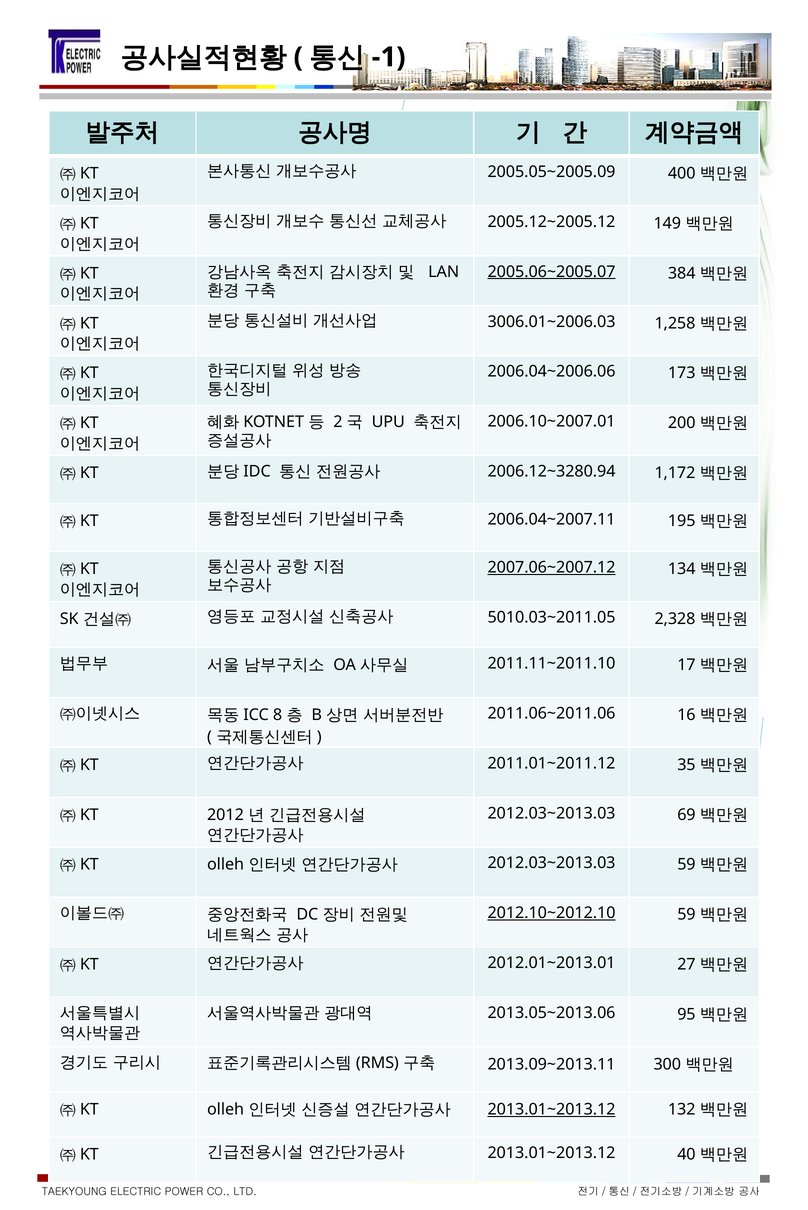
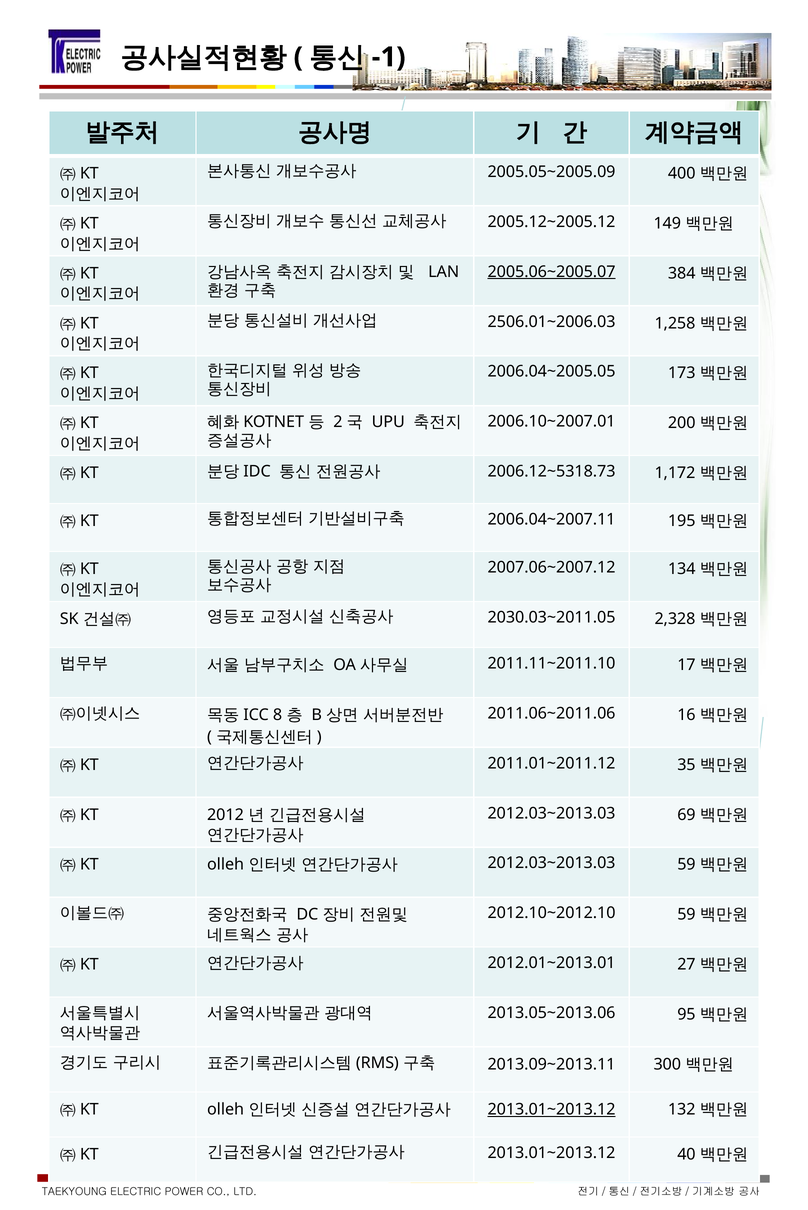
3006.01~2006.03: 3006.01~2006.03 -> 2506.01~2006.03
2006.04~2006.06: 2006.04~2006.06 -> 2006.04~2005.05
2006.12~3280.94: 2006.12~3280.94 -> 2006.12~5318.73
2007.06~2007.12 underline: present -> none
5010.03~2011.05: 5010.03~2011.05 -> 2030.03~2011.05
2012.10~2012.10 underline: present -> none
